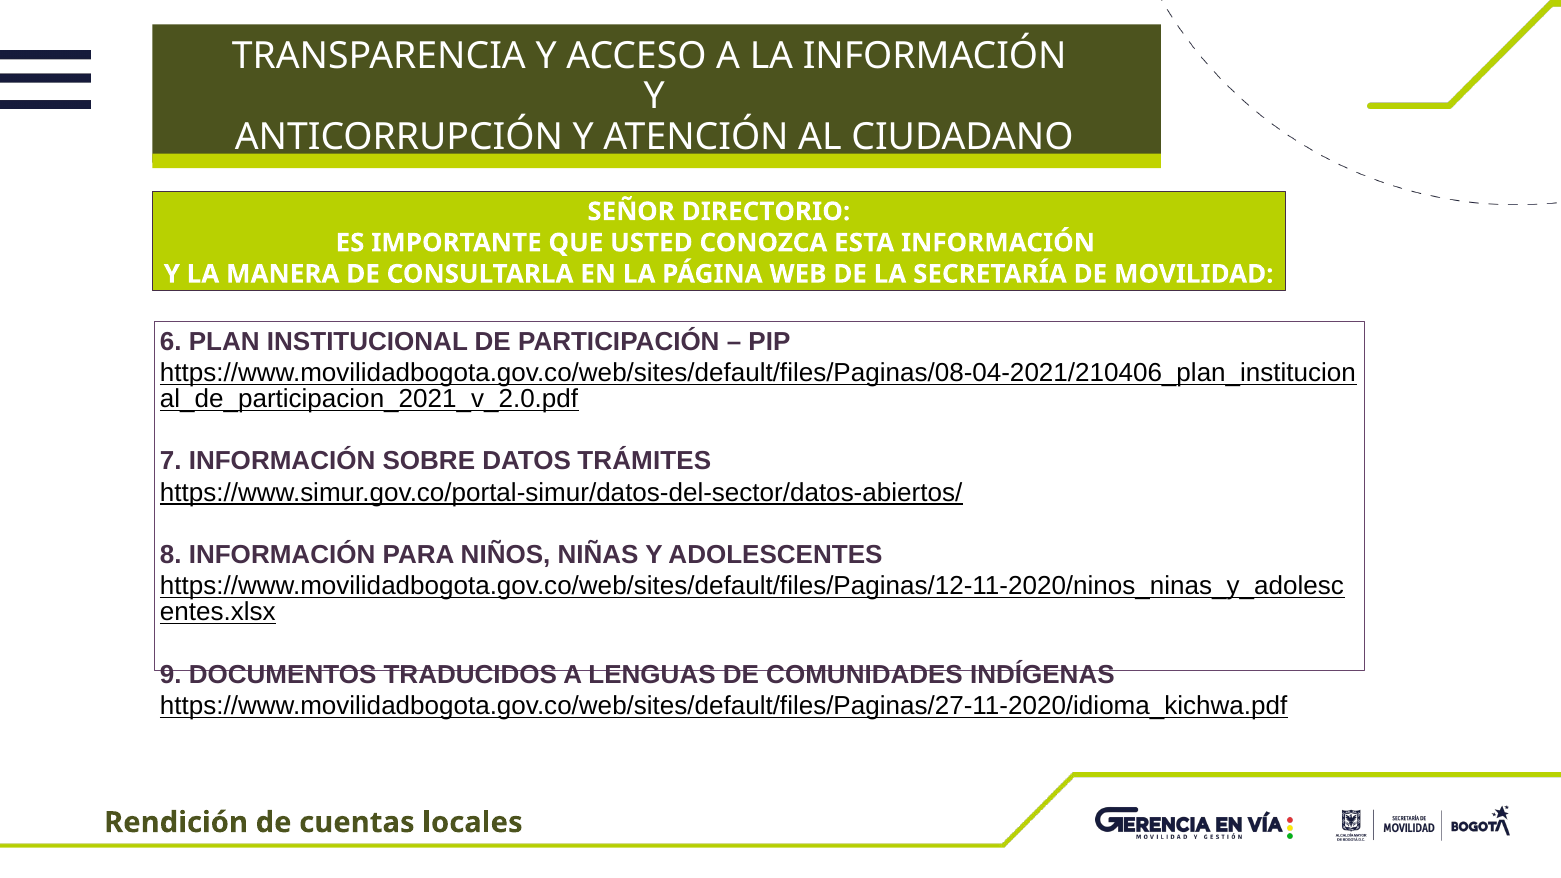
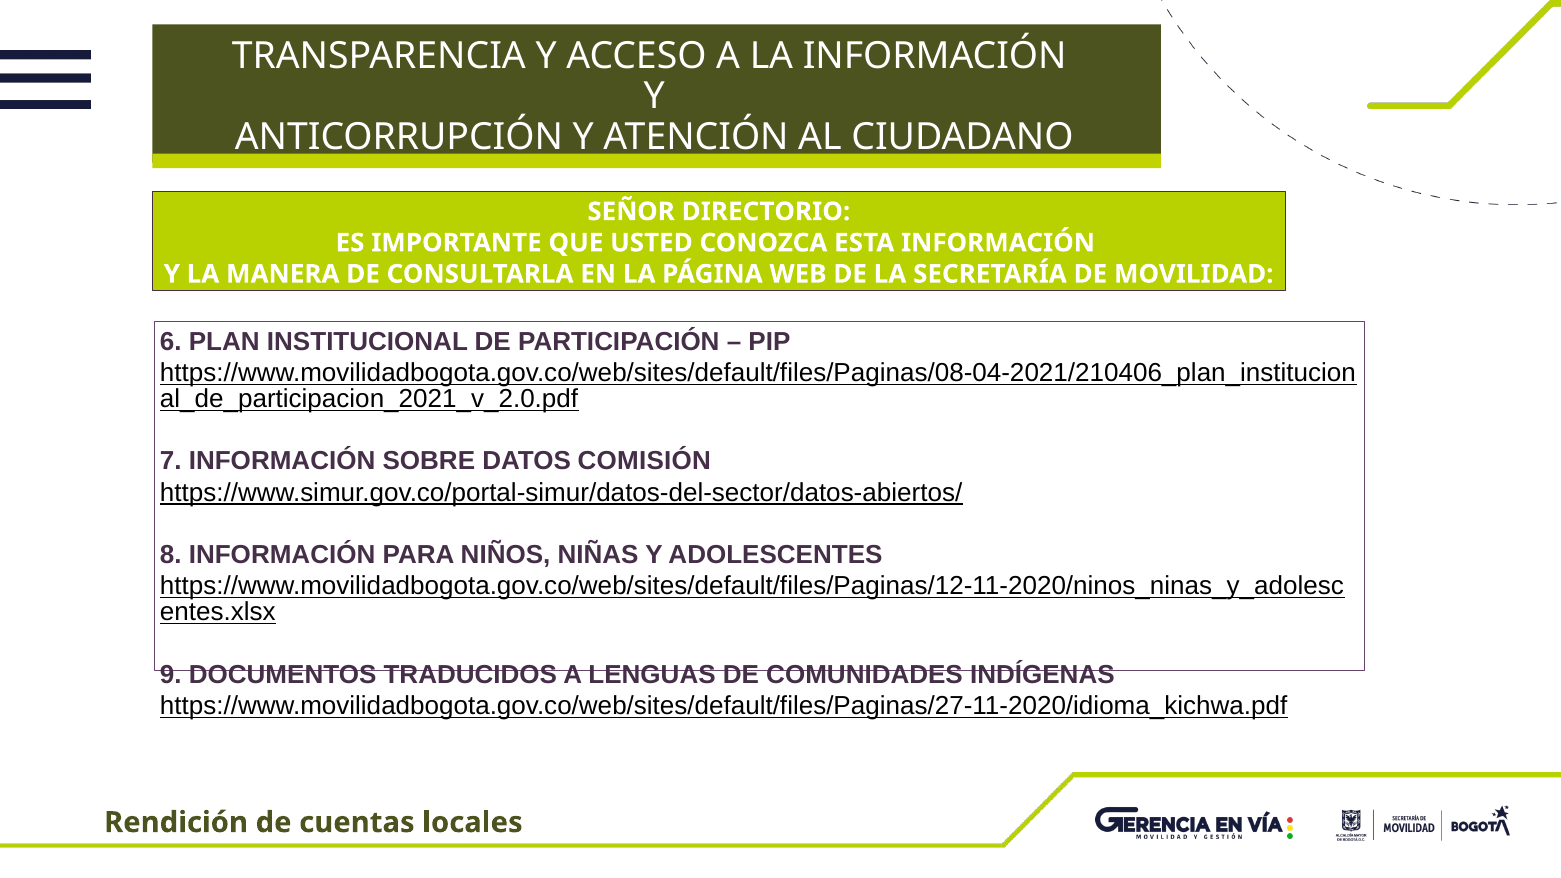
TRÁMITES: TRÁMITES -> COMISIÓN
